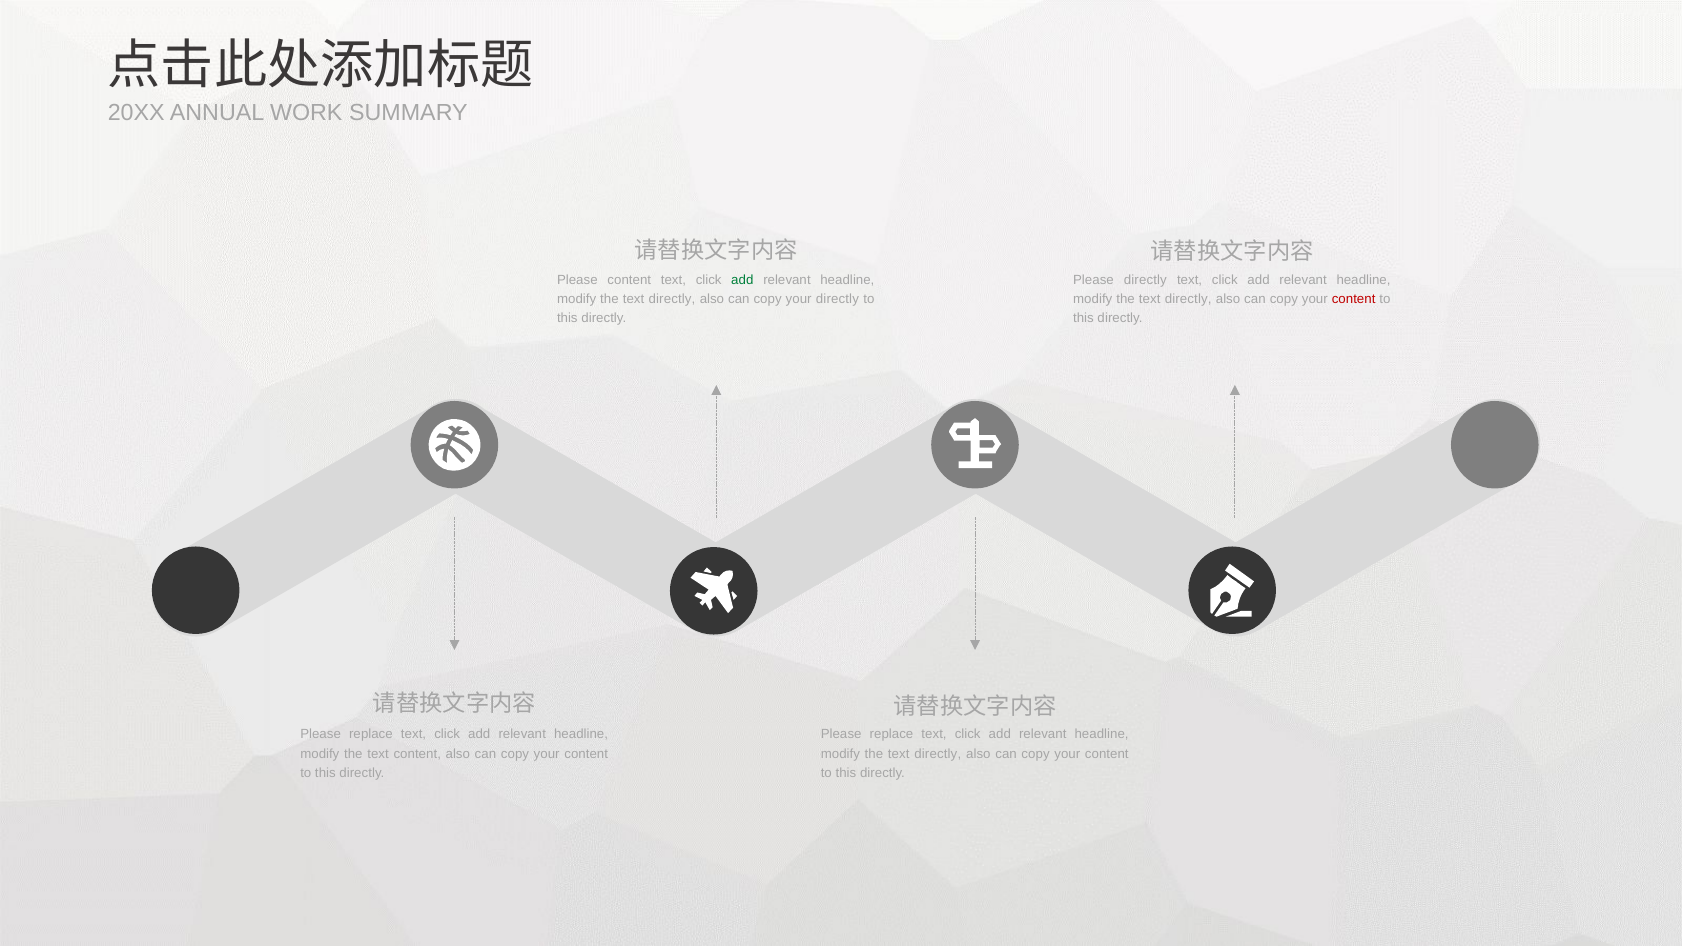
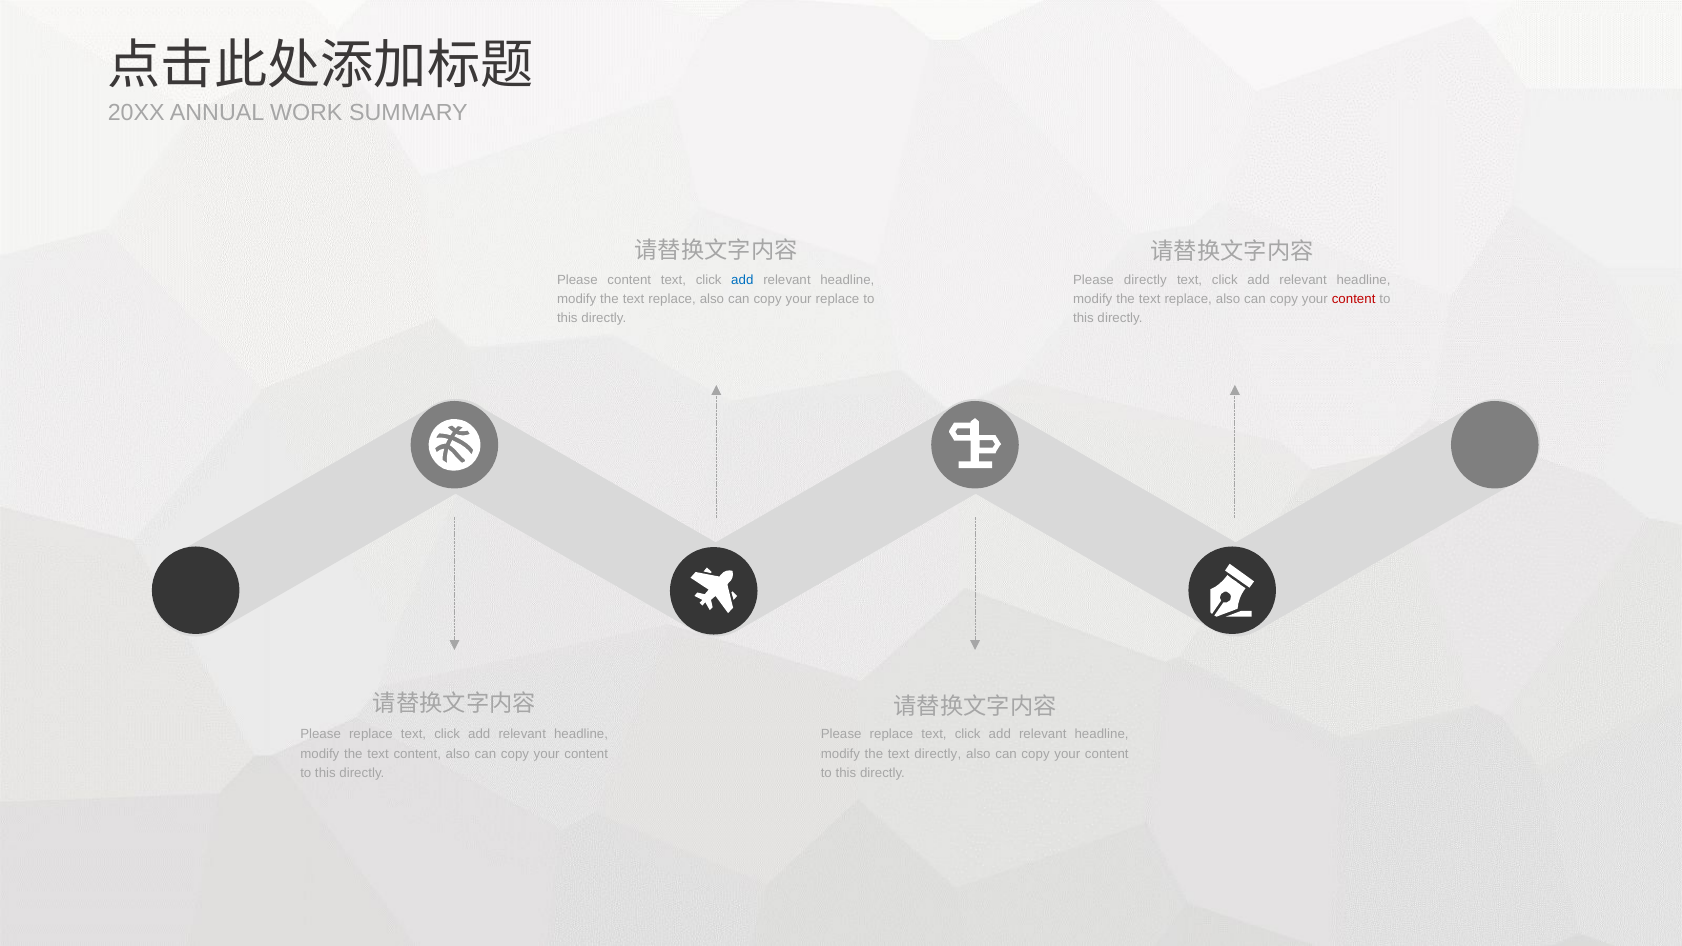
add at (742, 280) colour: green -> blue
directly at (672, 299): directly -> replace
your directly: directly -> replace
directly at (1188, 299): directly -> replace
